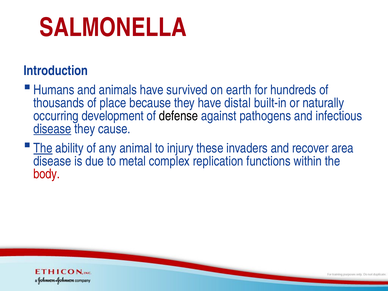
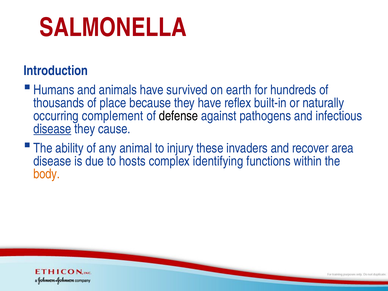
distal: distal -> reflex
development: development -> complement
The at (43, 148) underline: present -> none
metal: metal -> hosts
replication: replication -> identifying
body colour: red -> orange
